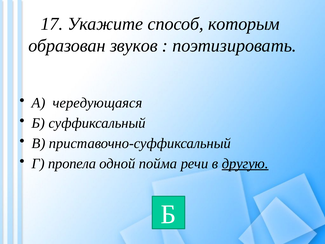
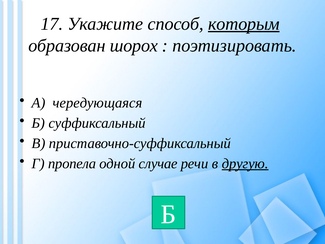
которым underline: none -> present
звуков: звуков -> шорох
пойма: пойма -> случае
